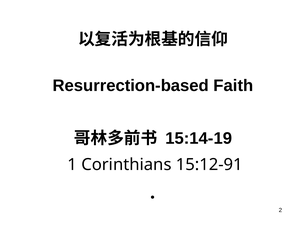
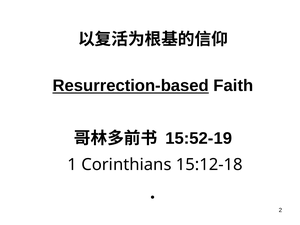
Resurrection-based underline: none -> present
15:14-19: 15:14-19 -> 15:52-19
15:12-91: 15:12-91 -> 15:12-18
